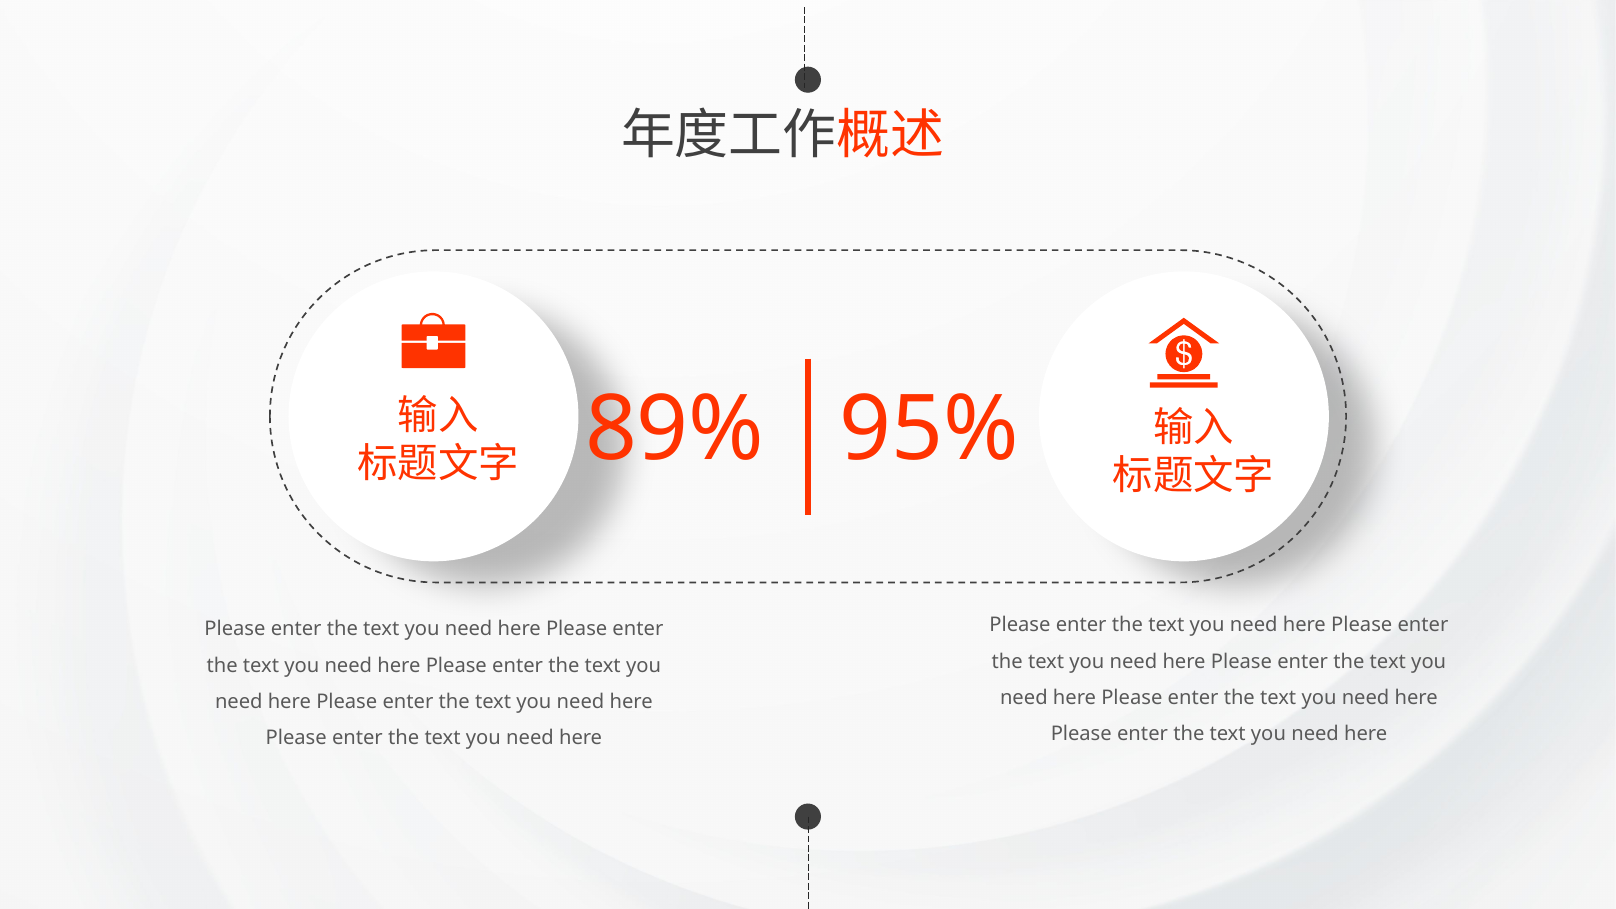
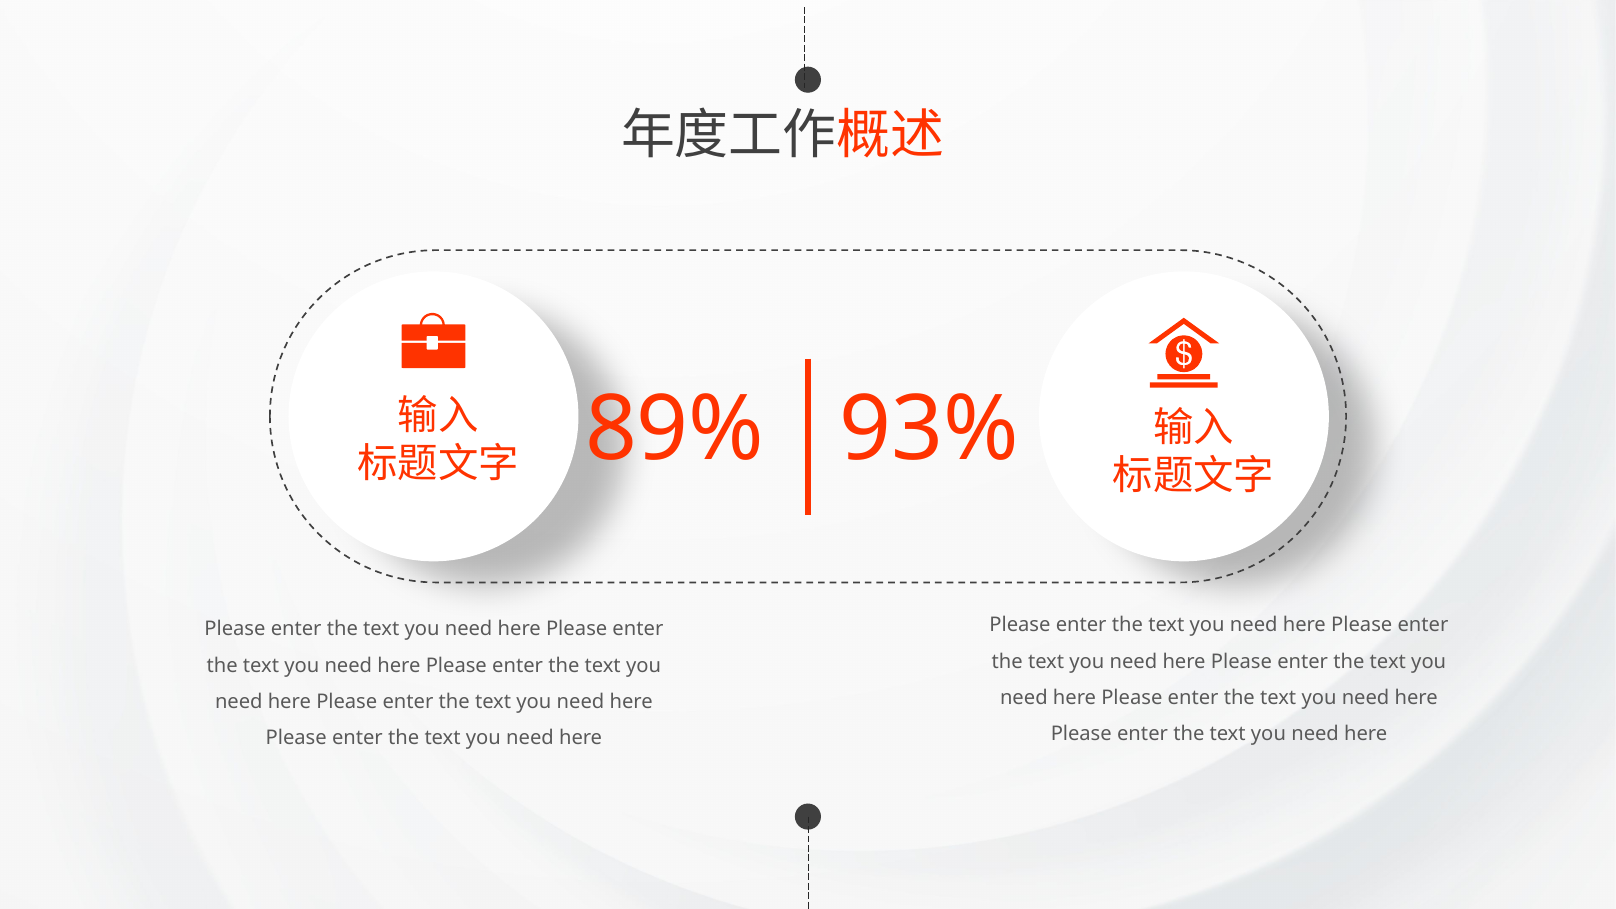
95%: 95% -> 93%
